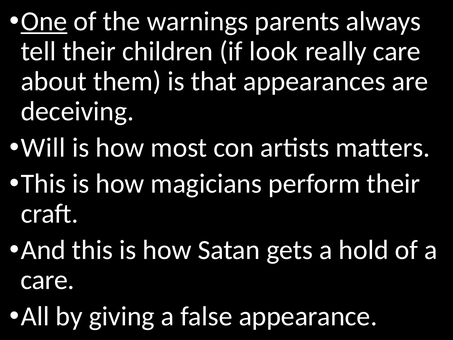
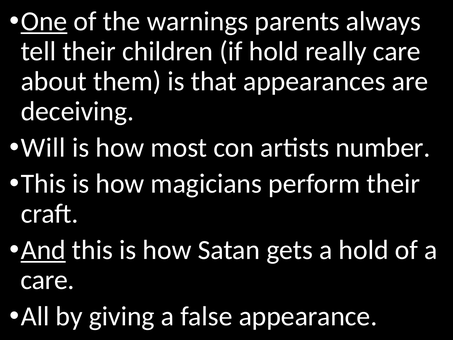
if look: look -> hold
matters: matters -> number
And underline: none -> present
